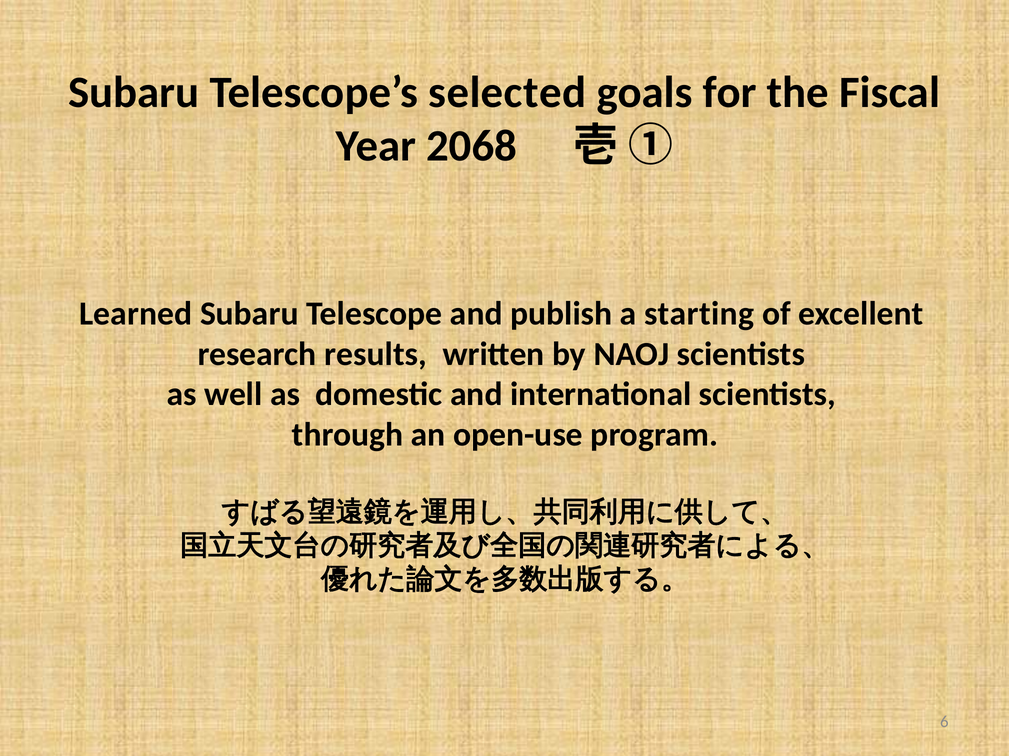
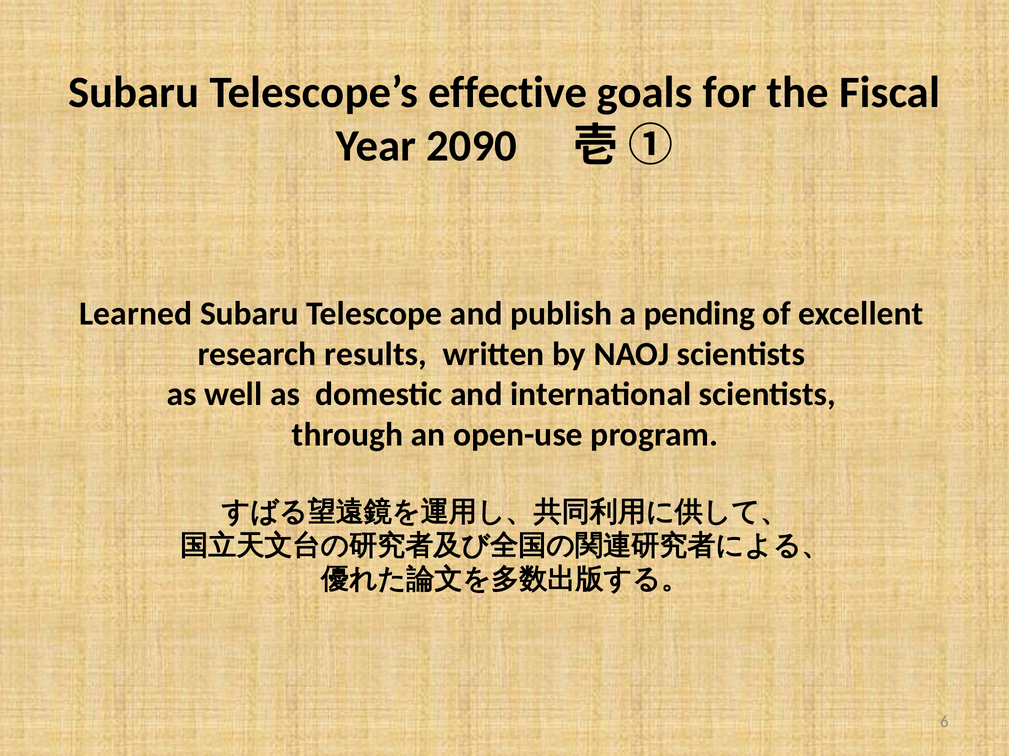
selected: selected -> effective
2068: 2068 -> 2090
starting: starting -> pending
